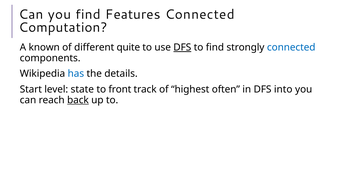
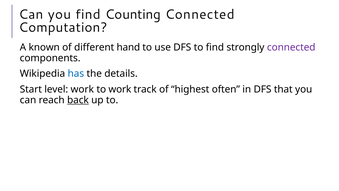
Features: Features -> Counting
quite: quite -> hand
DFS at (182, 47) underline: present -> none
connected at (291, 47) colour: blue -> purple
level state: state -> work
to front: front -> work
into: into -> that
